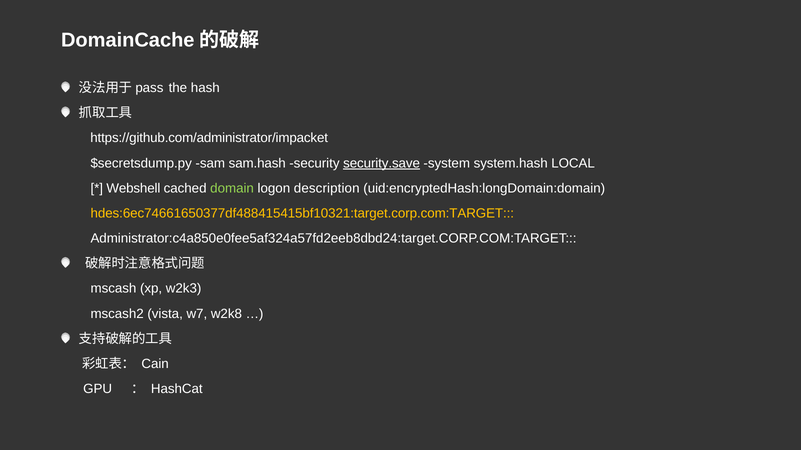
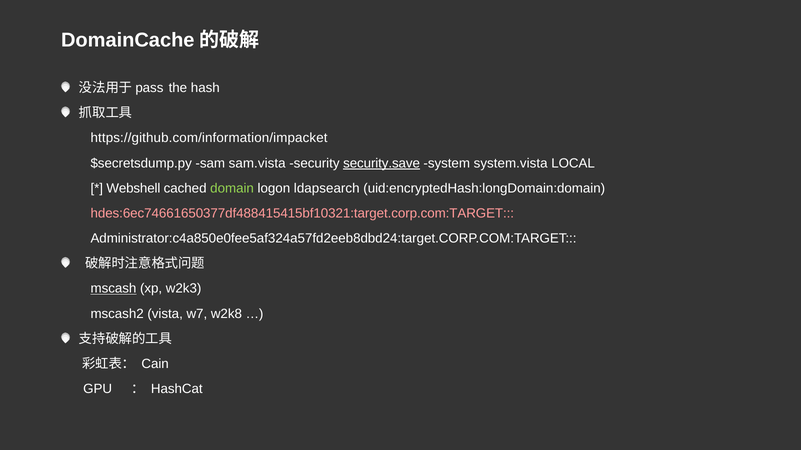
https://github.com/administrator/impacket: https://github.com/administrator/impacket -> https://github.com/information/impacket
sam.hash: sam.hash -> sam.vista
system.hash: system.hash -> system.vista
description: description -> ldapsearch
hdes:6ec74661650377df488415415bf10321:target.corp.com:TARGET colour: yellow -> pink
mscash underline: none -> present
